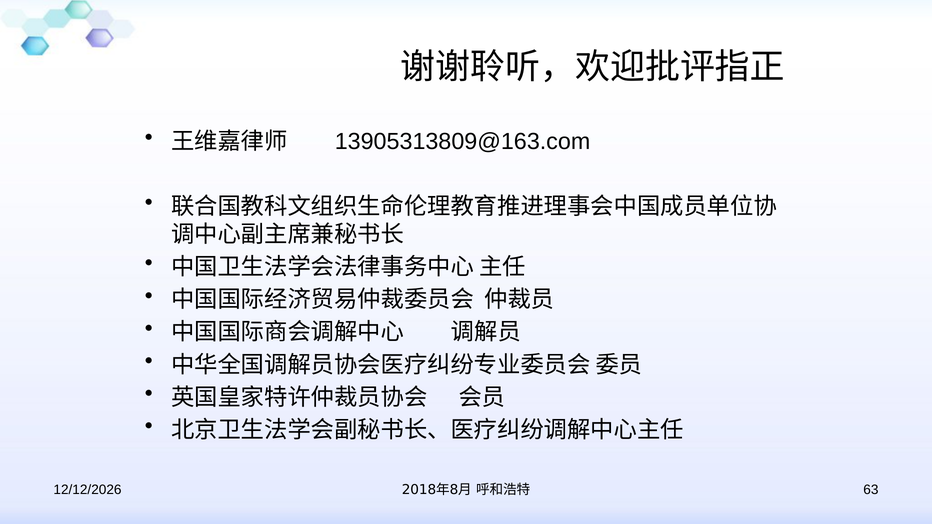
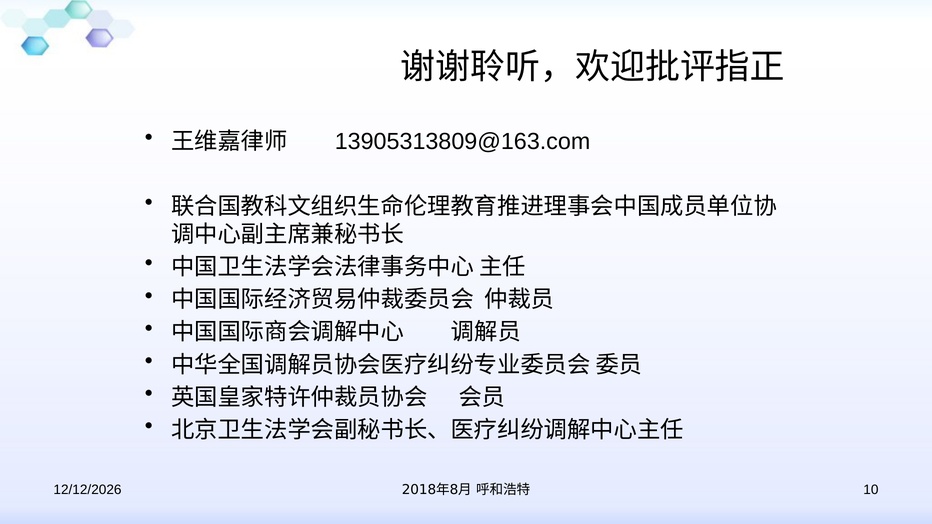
63: 63 -> 10
